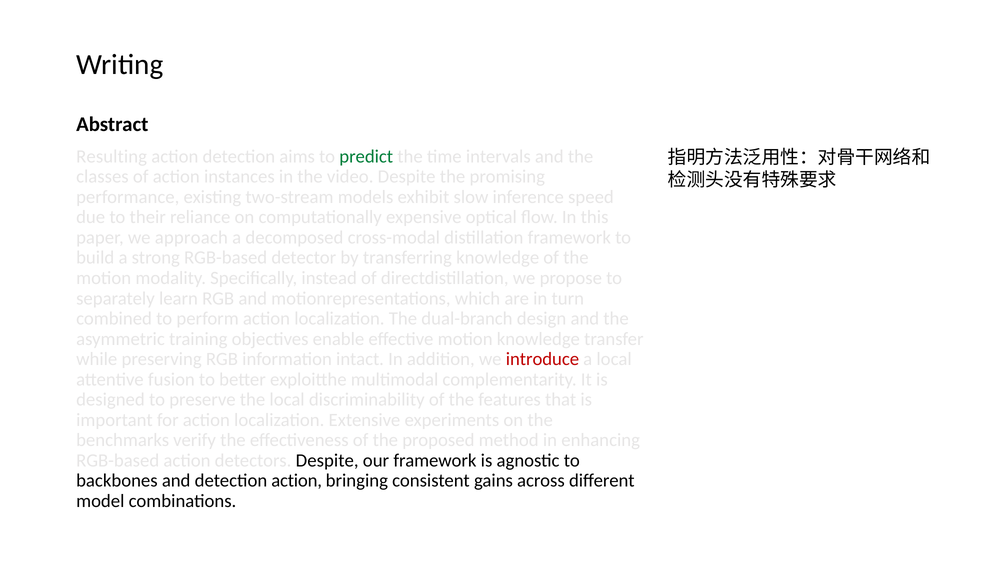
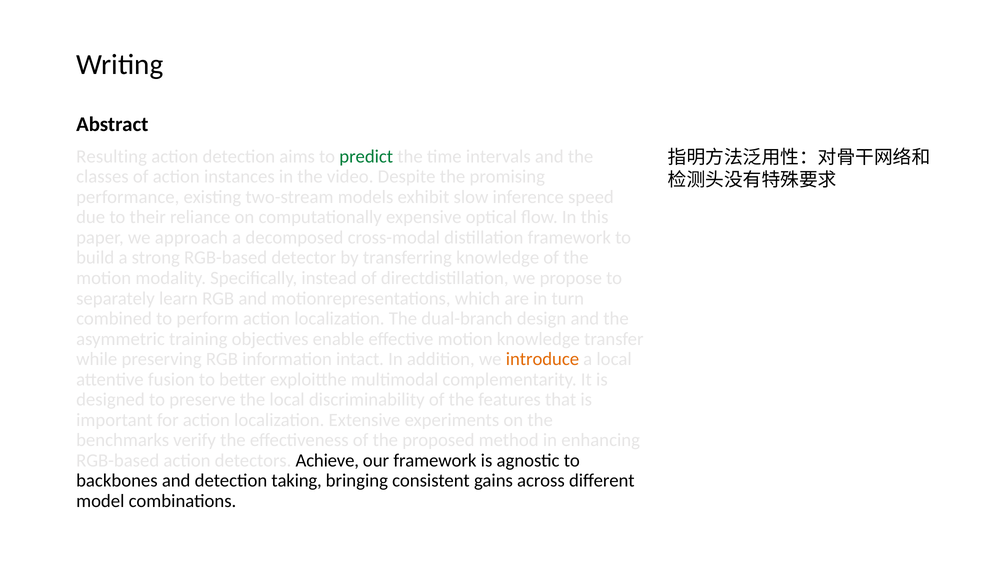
introduce colour: red -> orange
detectors Despite: Despite -> Achieve
detection action: action -> taking
